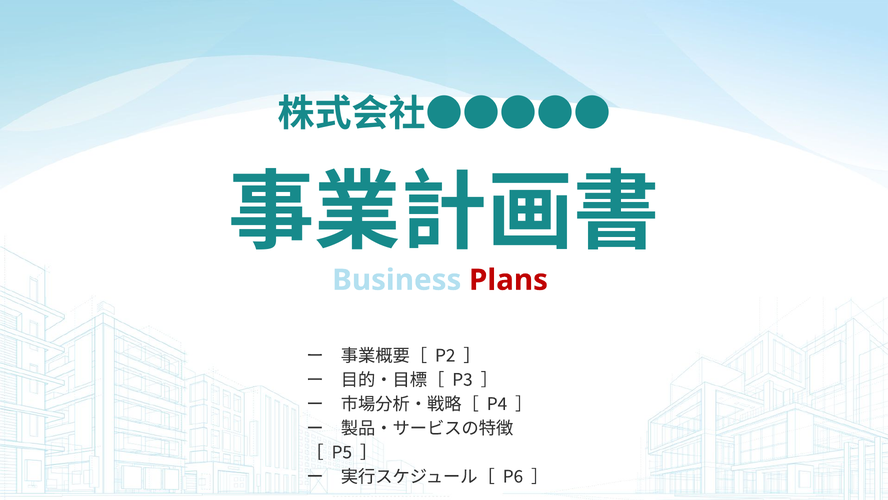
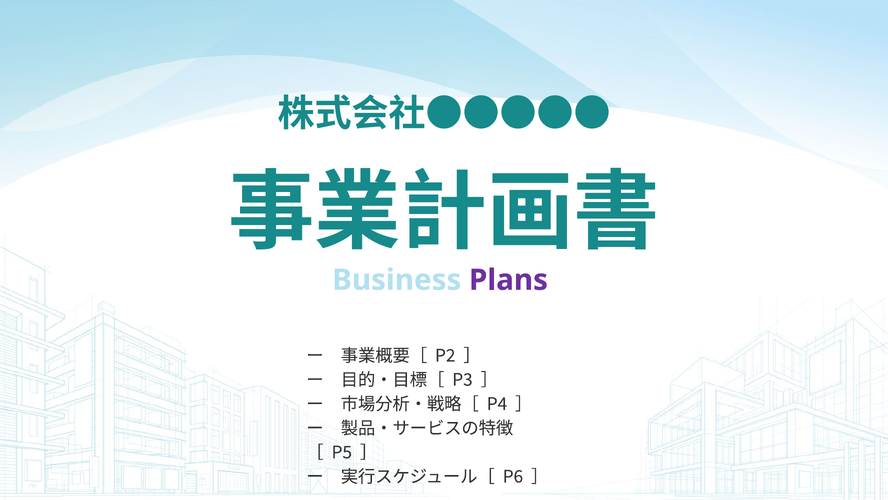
Plans colour: red -> purple
